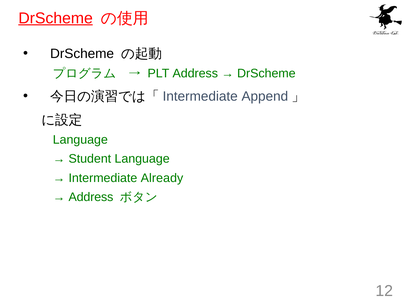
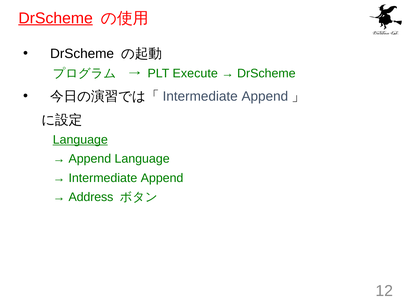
PLT Address: Address -> Execute
Language at (80, 140) underline: none -> present
Student at (90, 159): Student -> Append
Already at (162, 178): Already -> Append
